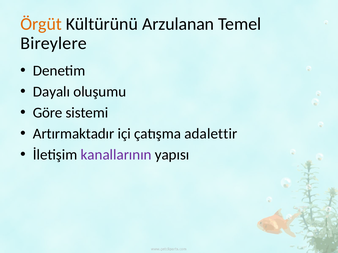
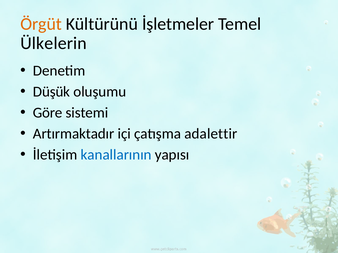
Arzulanan: Arzulanan -> İşletmeler
Bireylere: Bireylere -> Ülkelerin
Dayalı: Dayalı -> Düşük
kanallarının colour: purple -> blue
